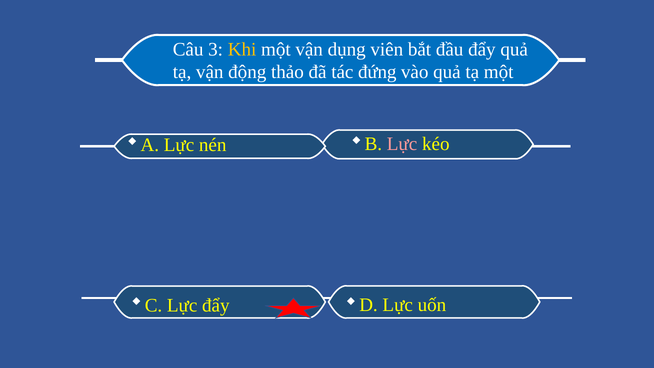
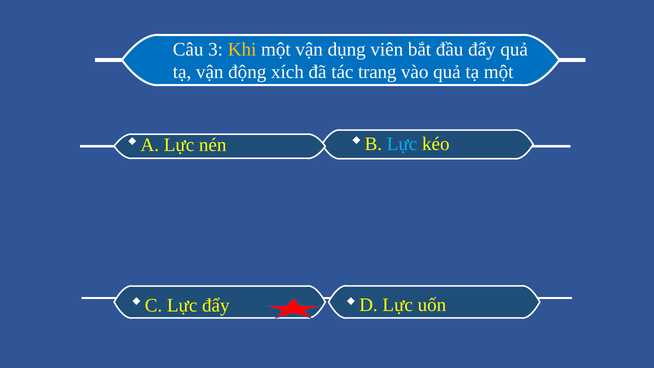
thảo: thảo -> xích
đứng: đứng -> trang
Lực at (402, 144) colour: pink -> light blue
